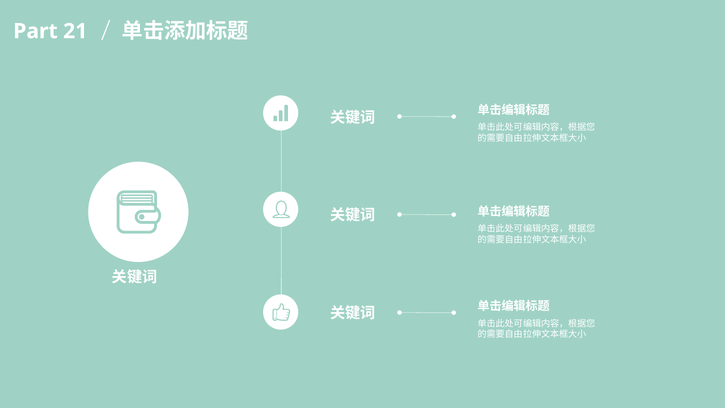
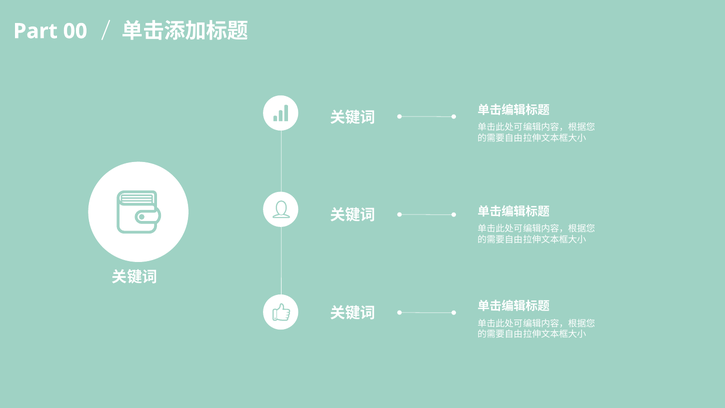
21: 21 -> 00
